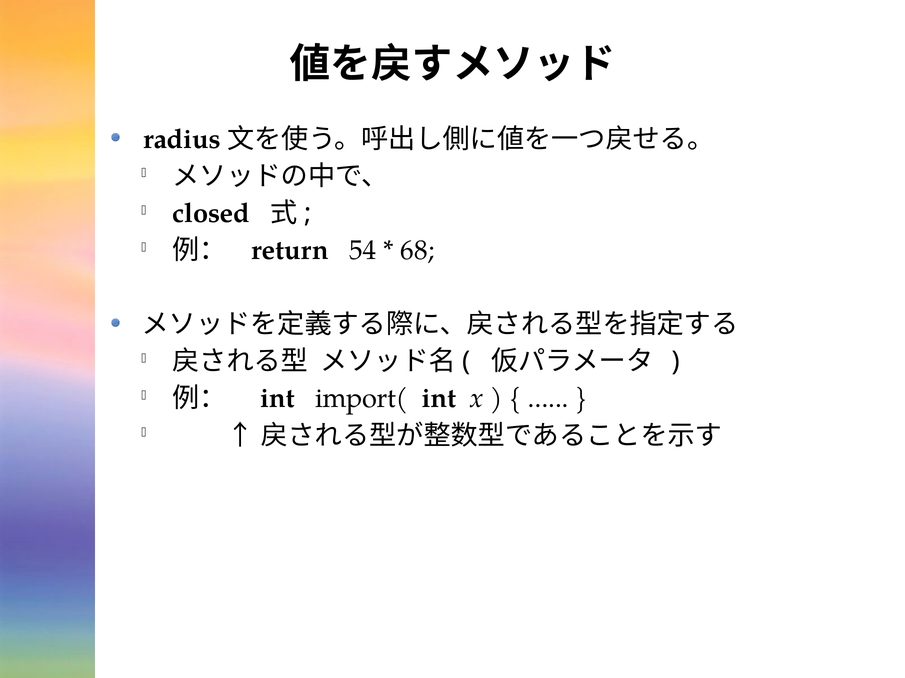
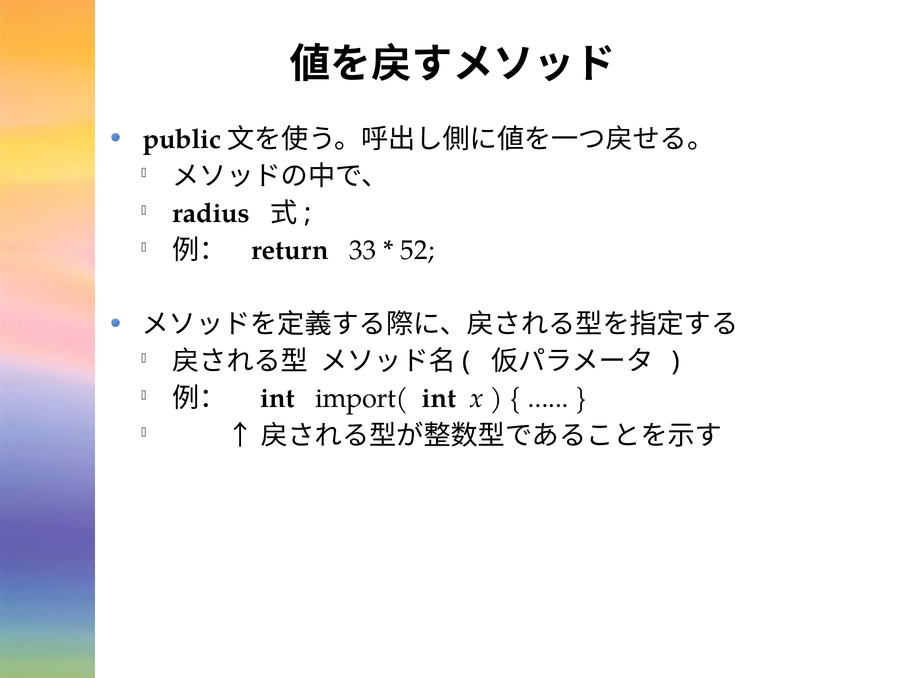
radius: radius -> public
closed: closed -> radius
54: 54 -> 33
68: 68 -> 52
